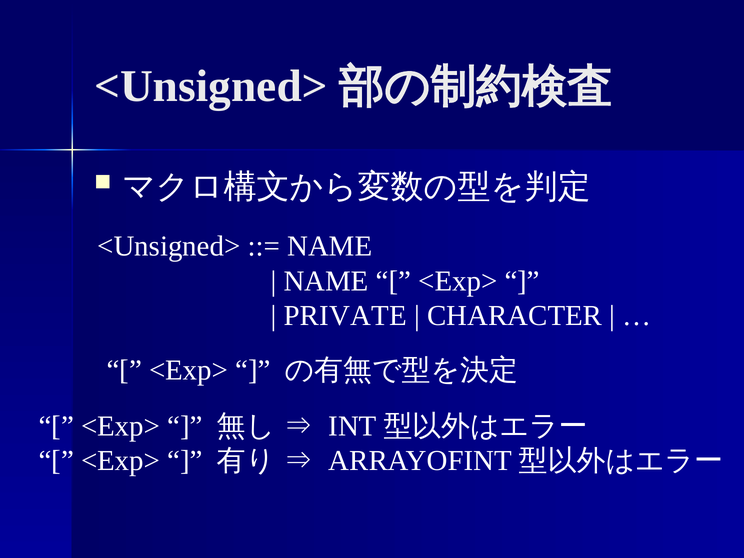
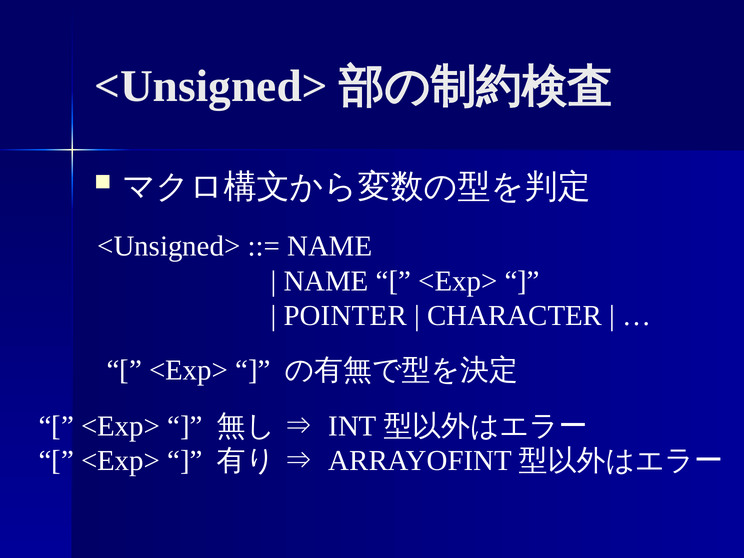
PRIVATE: PRIVATE -> POINTER
